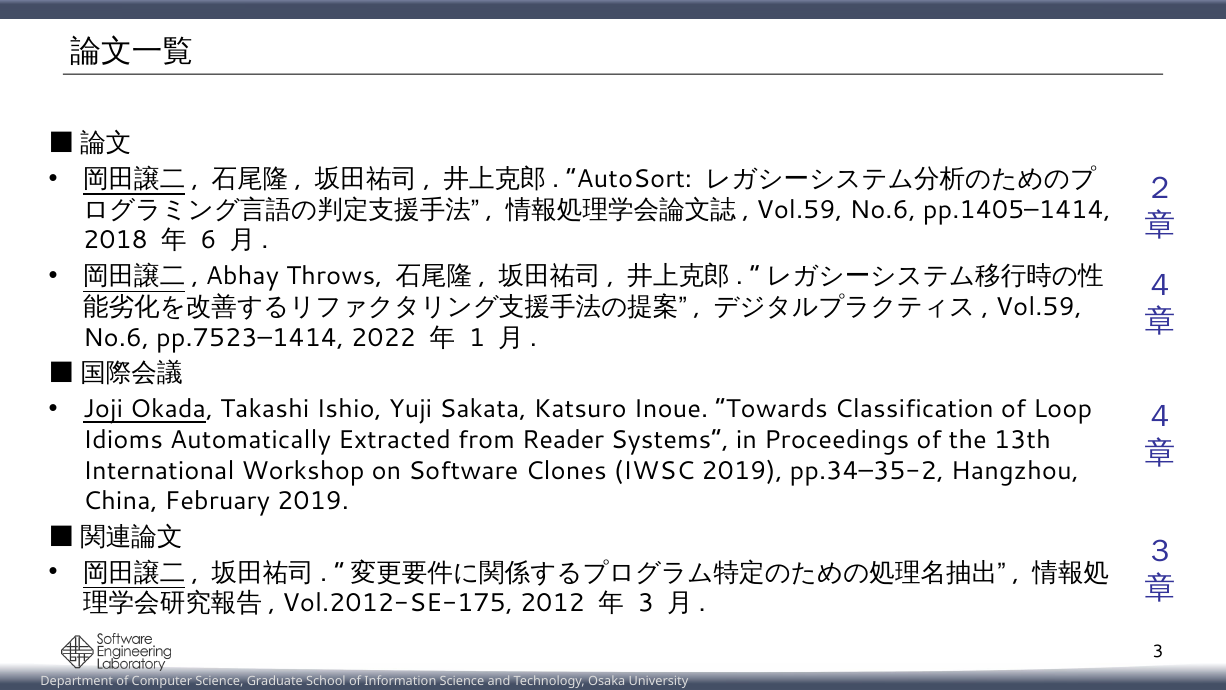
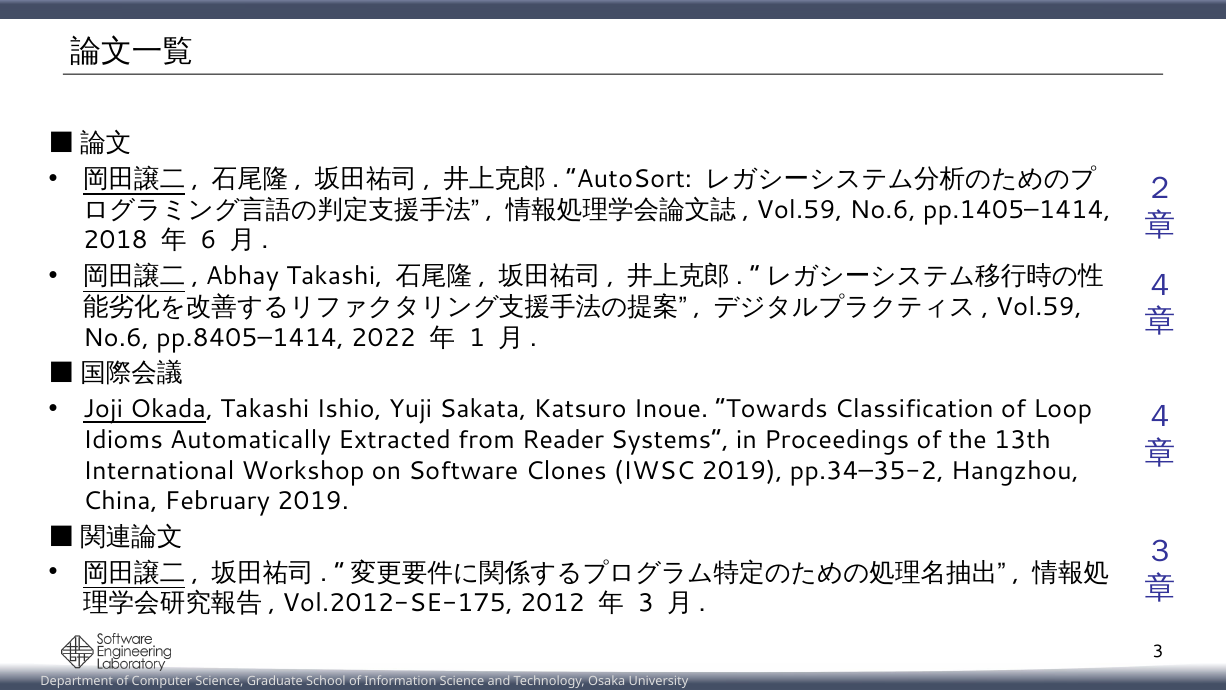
Abhay Throws: Throws -> Takashi
pp.7523–1414: pp.7523–1414 -> pp.8405–1414
